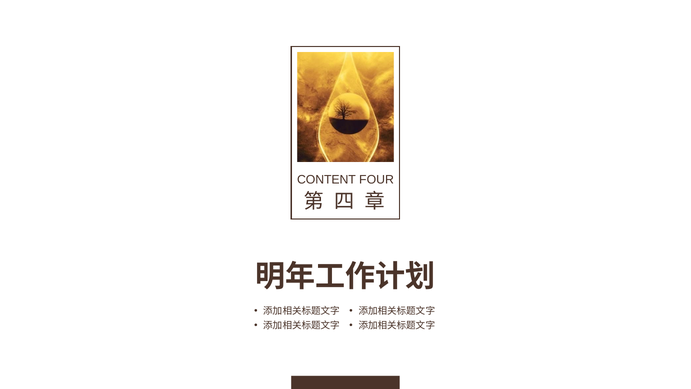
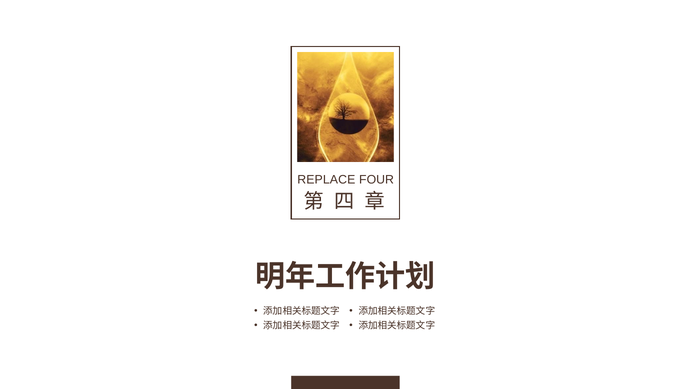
CONTENT: CONTENT -> REPLACE
